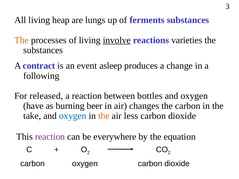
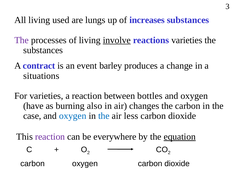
heap: heap -> used
ferments: ferments -> increases
The at (22, 40) colour: orange -> purple
asleep: asleep -> barley
following: following -> situations
For released: released -> varieties
beer: beer -> also
take: take -> case
the at (104, 116) colour: orange -> blue
equation underline: none -> present
